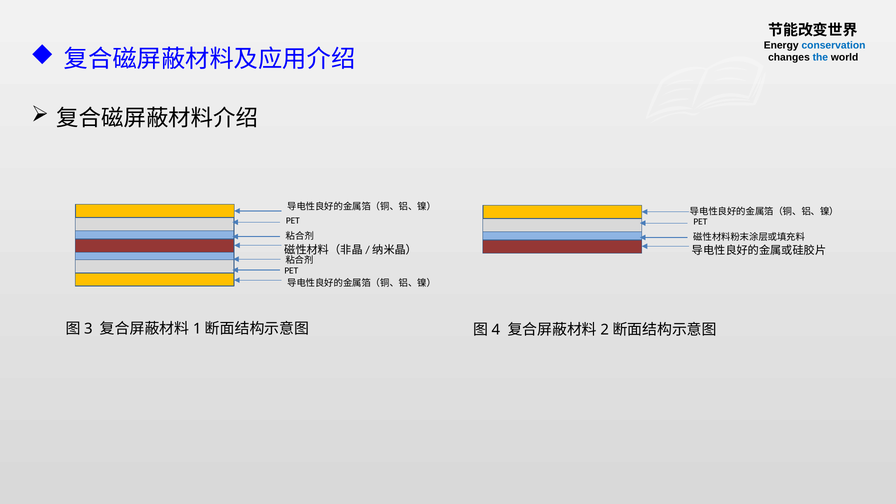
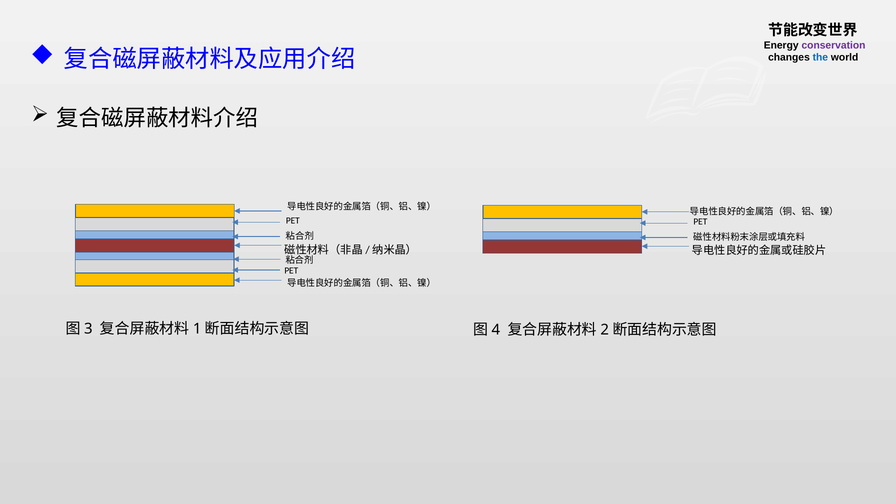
conservation colour: blue -> purple
